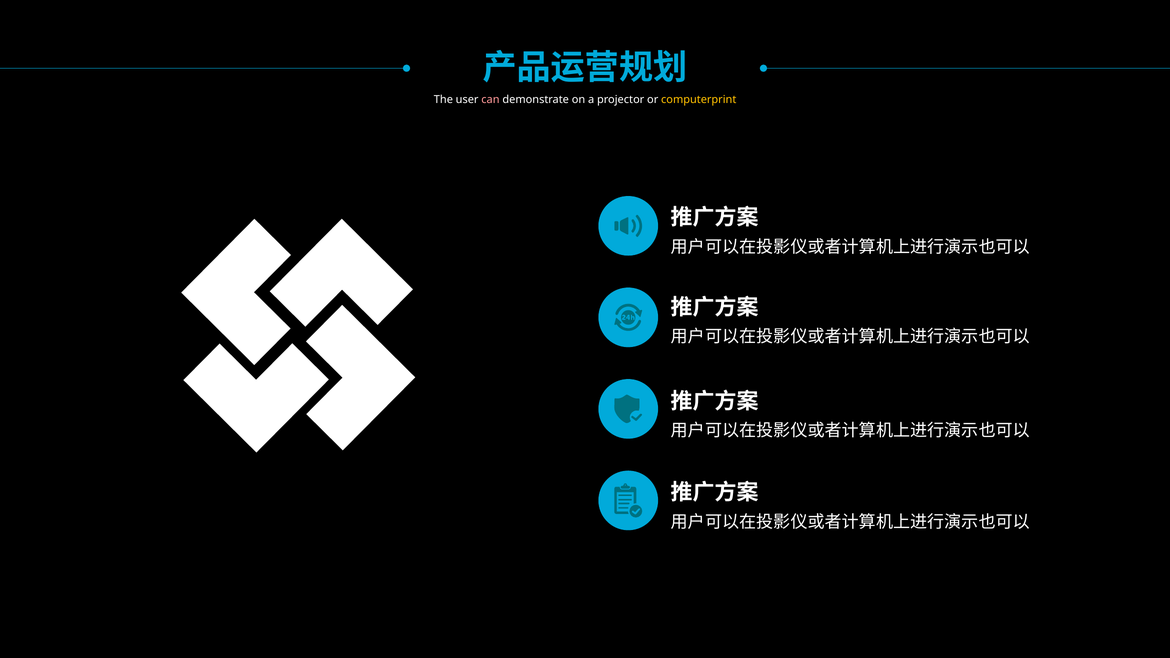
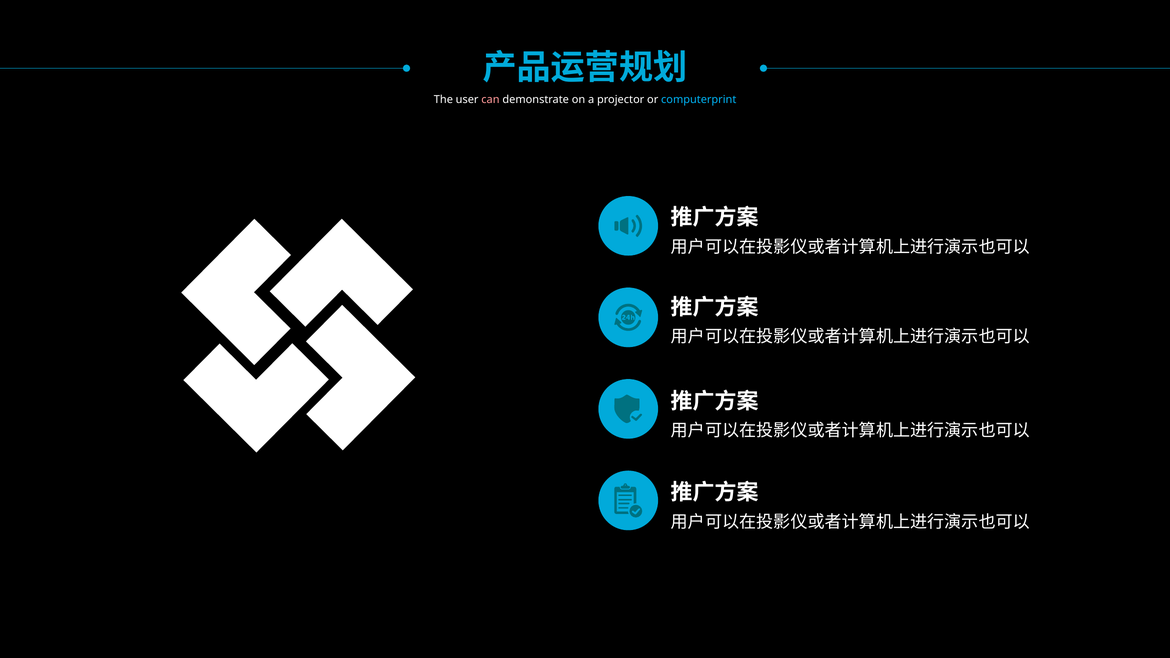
computerprint colour: yellow -> light blue
